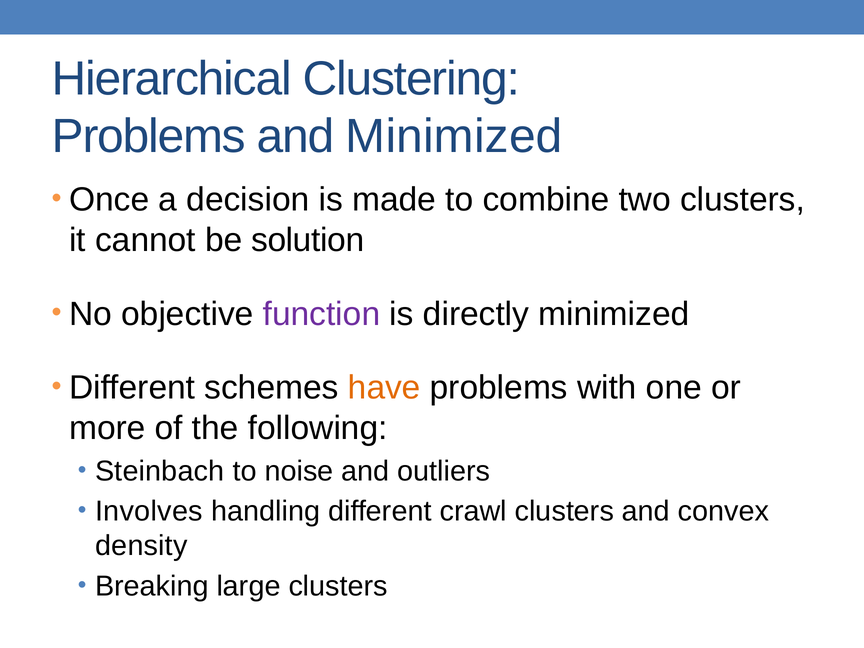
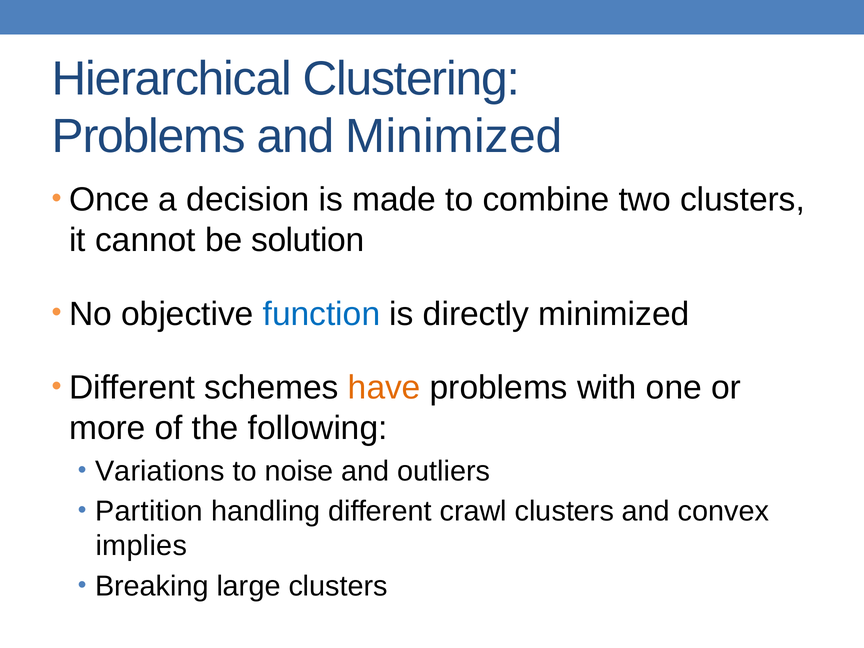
function colour: purple -> blue
Steinbach: Steinbach -> Variations
Involves: Involves -> Partition
density: density -> implies
